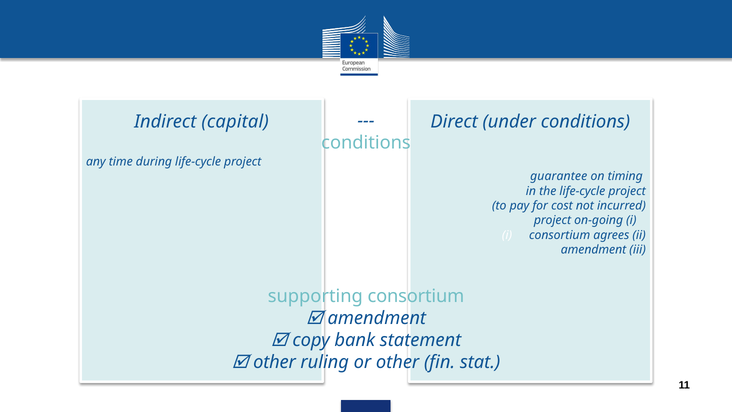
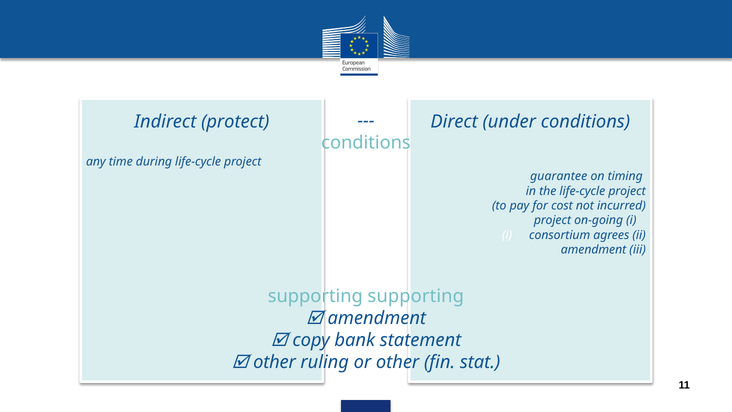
capital: capital -> protect
supporting consortium: consortium -> supporting
